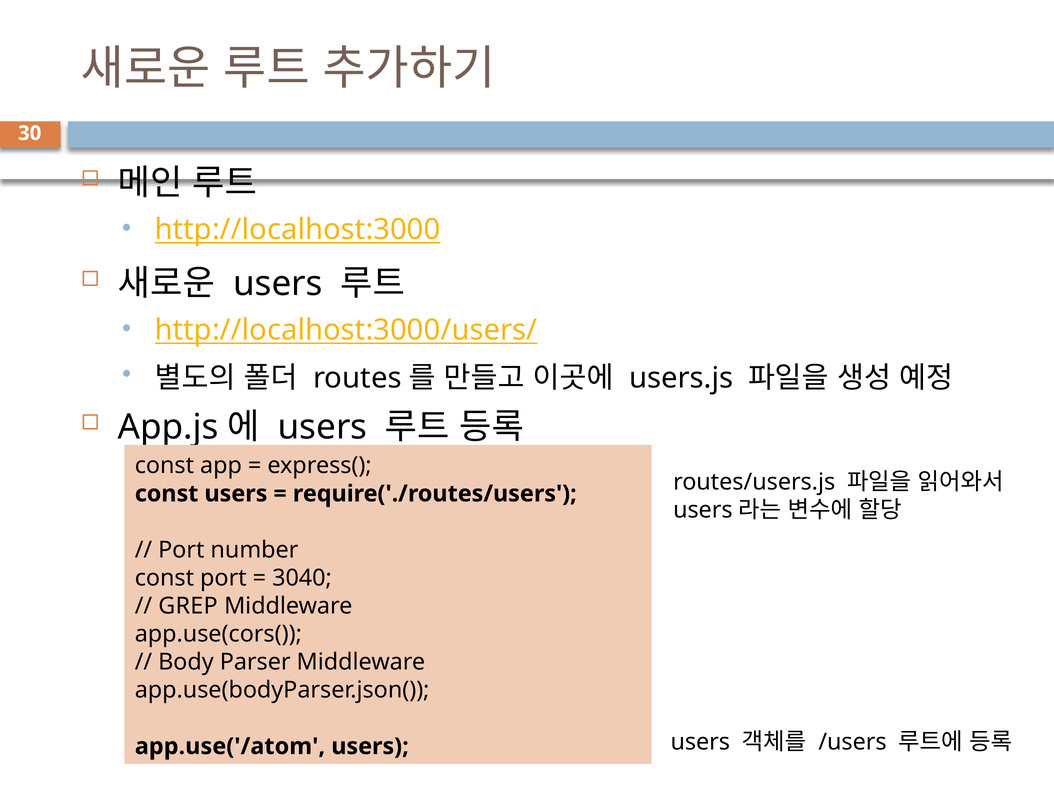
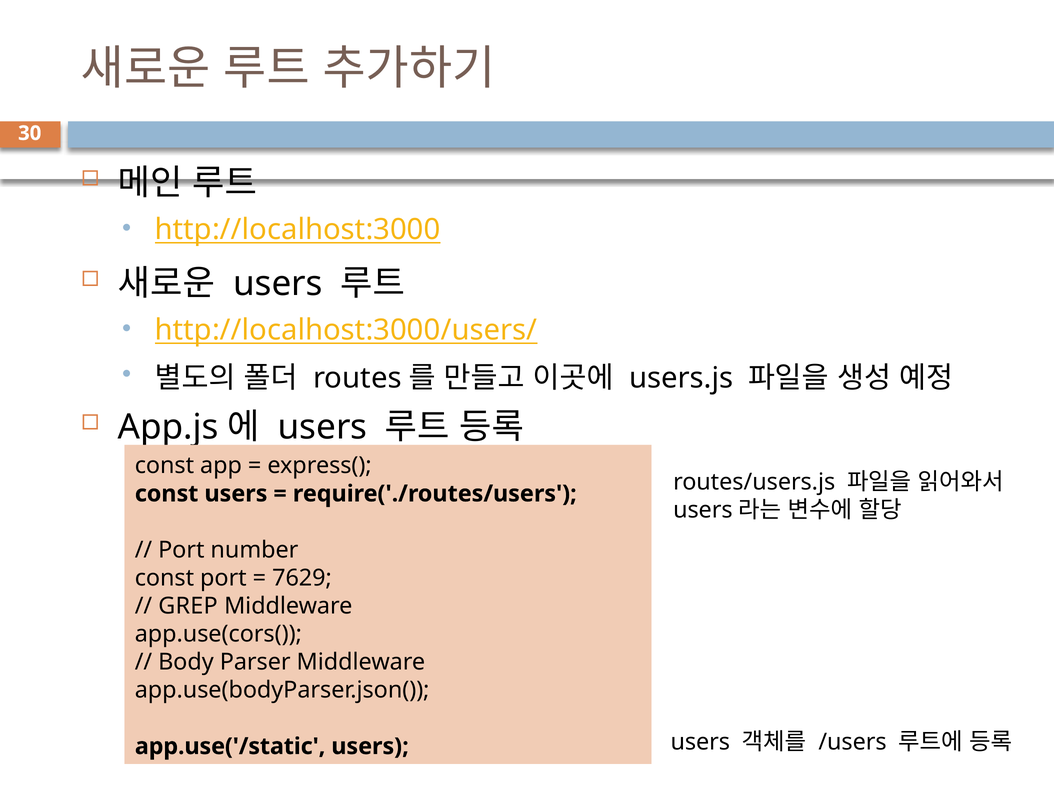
3040: 3040 -> 7629
app.use('/atom: app.use('/atom -> app.use('/static
